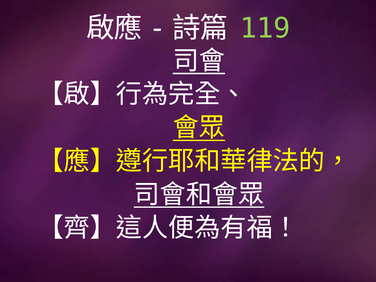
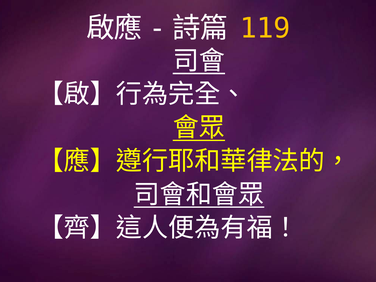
119 colour: light green -> yellow
